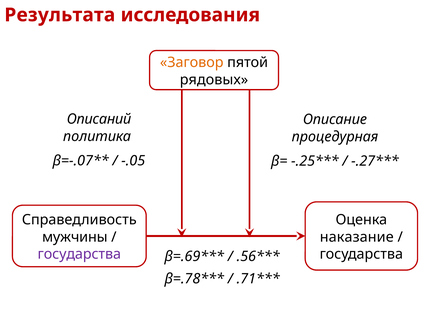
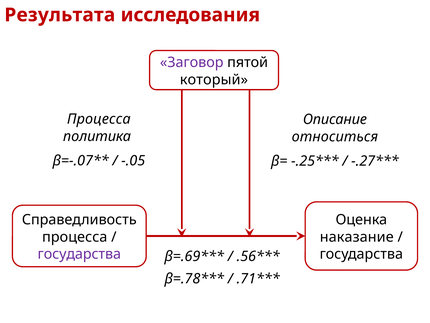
Заговор colour: orange -> purple
рядовых: рядовых -> который
Описаний at (99, 119): Описаний -> Процесса
процедурная: процедурная -> относиться
мужчины at (75, 237): мужчины -> процесса
